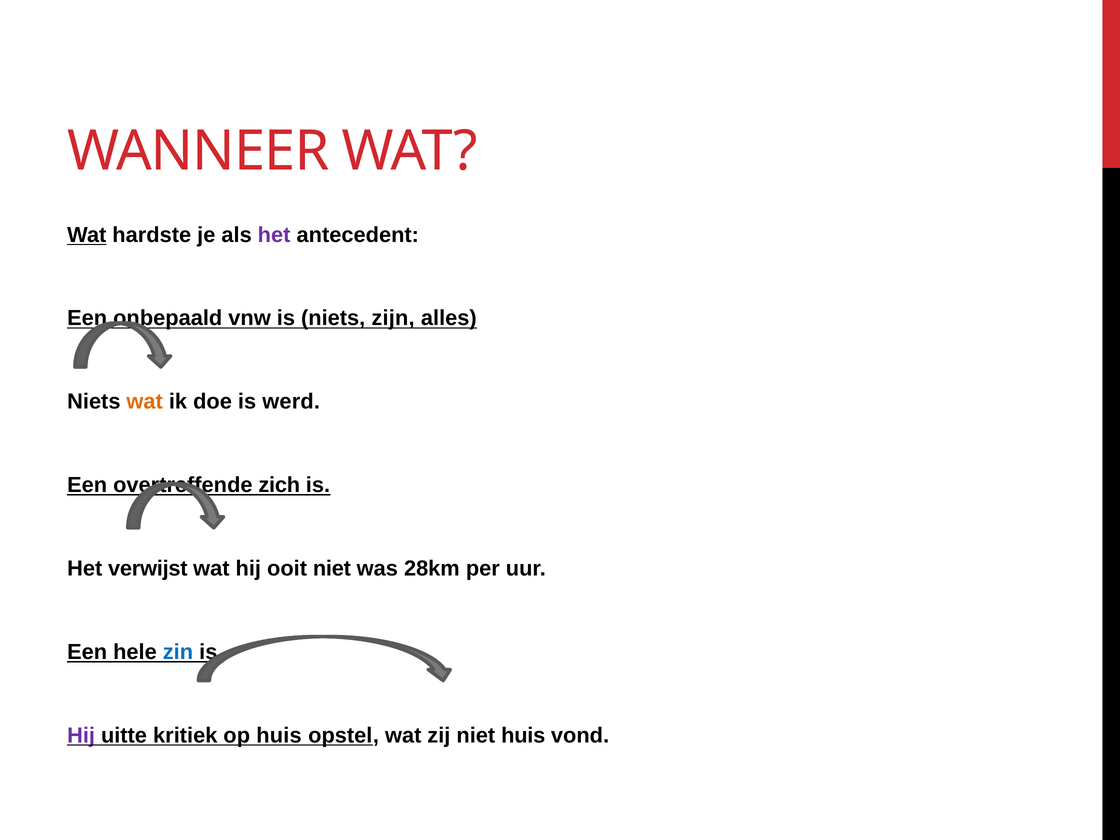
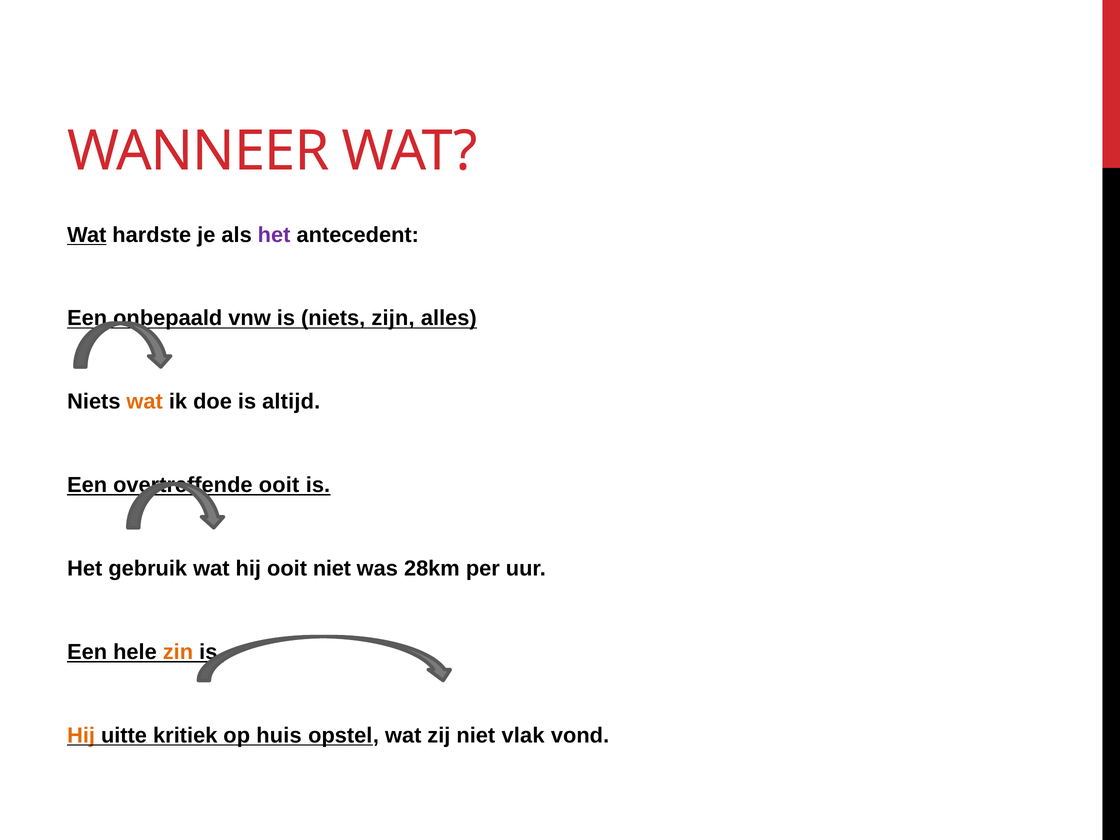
werd: werd -> altijd
zich at (279, 485): zich -> ooit
verwijst: verwijst -> gebruik
zin colour: blue -> orange
Hij at (81, 735) colour: purple -> orange
niet huis: huis -> vlak
